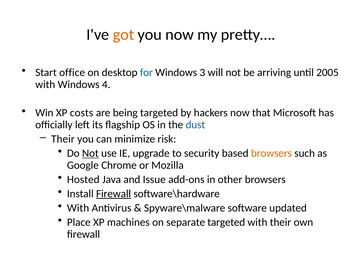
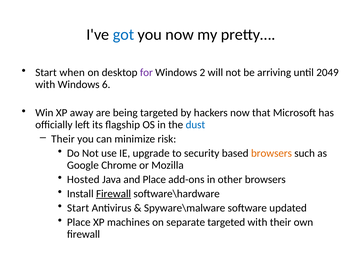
got colour: orange -> blue
office: office -> when
for colour: blue -> purple
3: 3 -> 2
2005: 2005 -> 2049
4: 4 -> 6
costs: costs -> away
Not at (90, 154) underline: present -> none
and Issue: Issue -> Place
With at (78, 208): With -> Start
